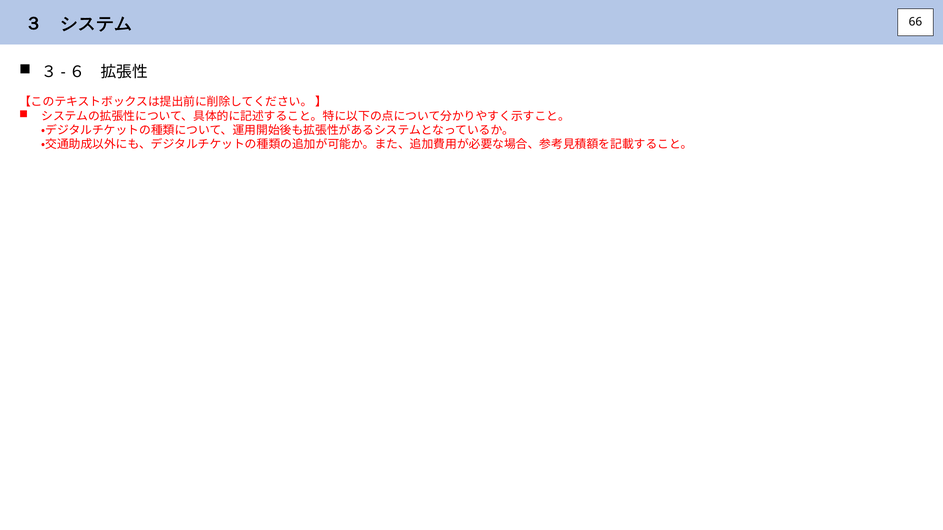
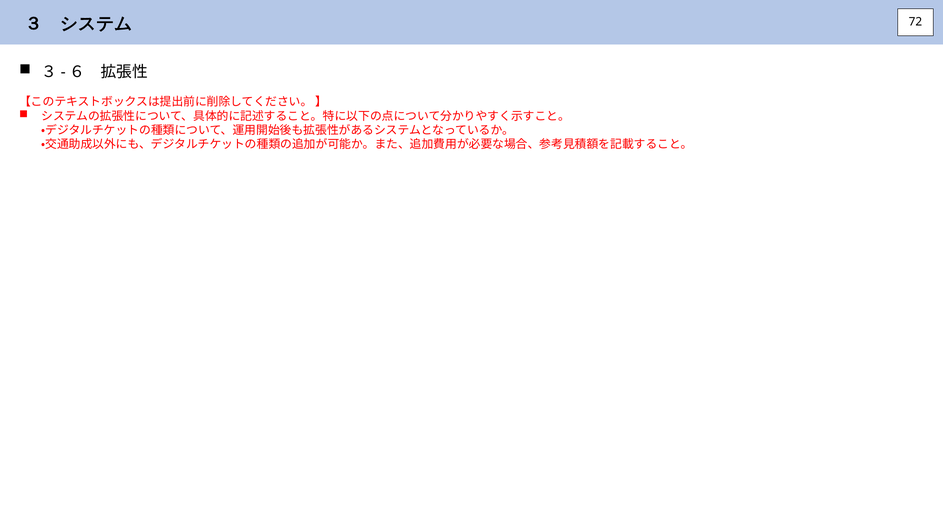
66: 66 -> 72
